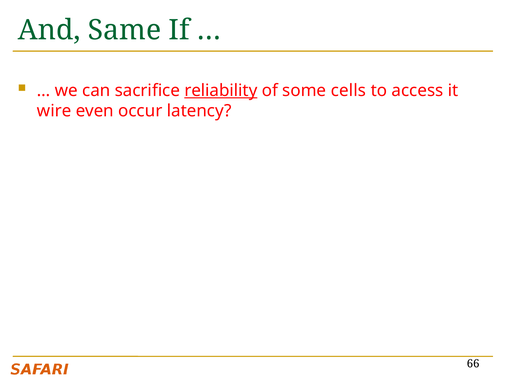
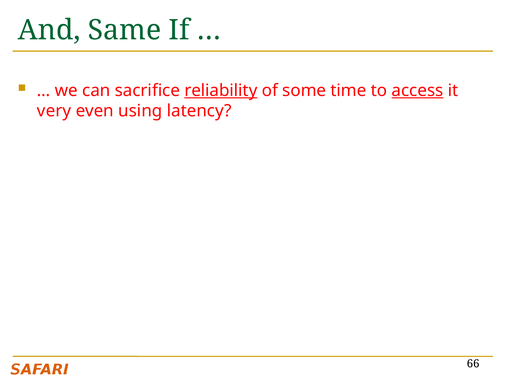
cells: cells -> time
access underline: none -> present
wire: wire -> very
occur: occur -> using
